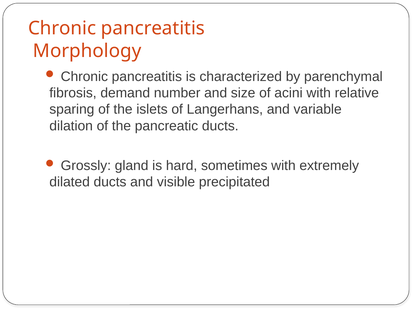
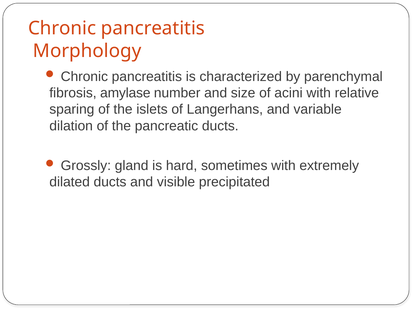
demand: demand -> amylase
